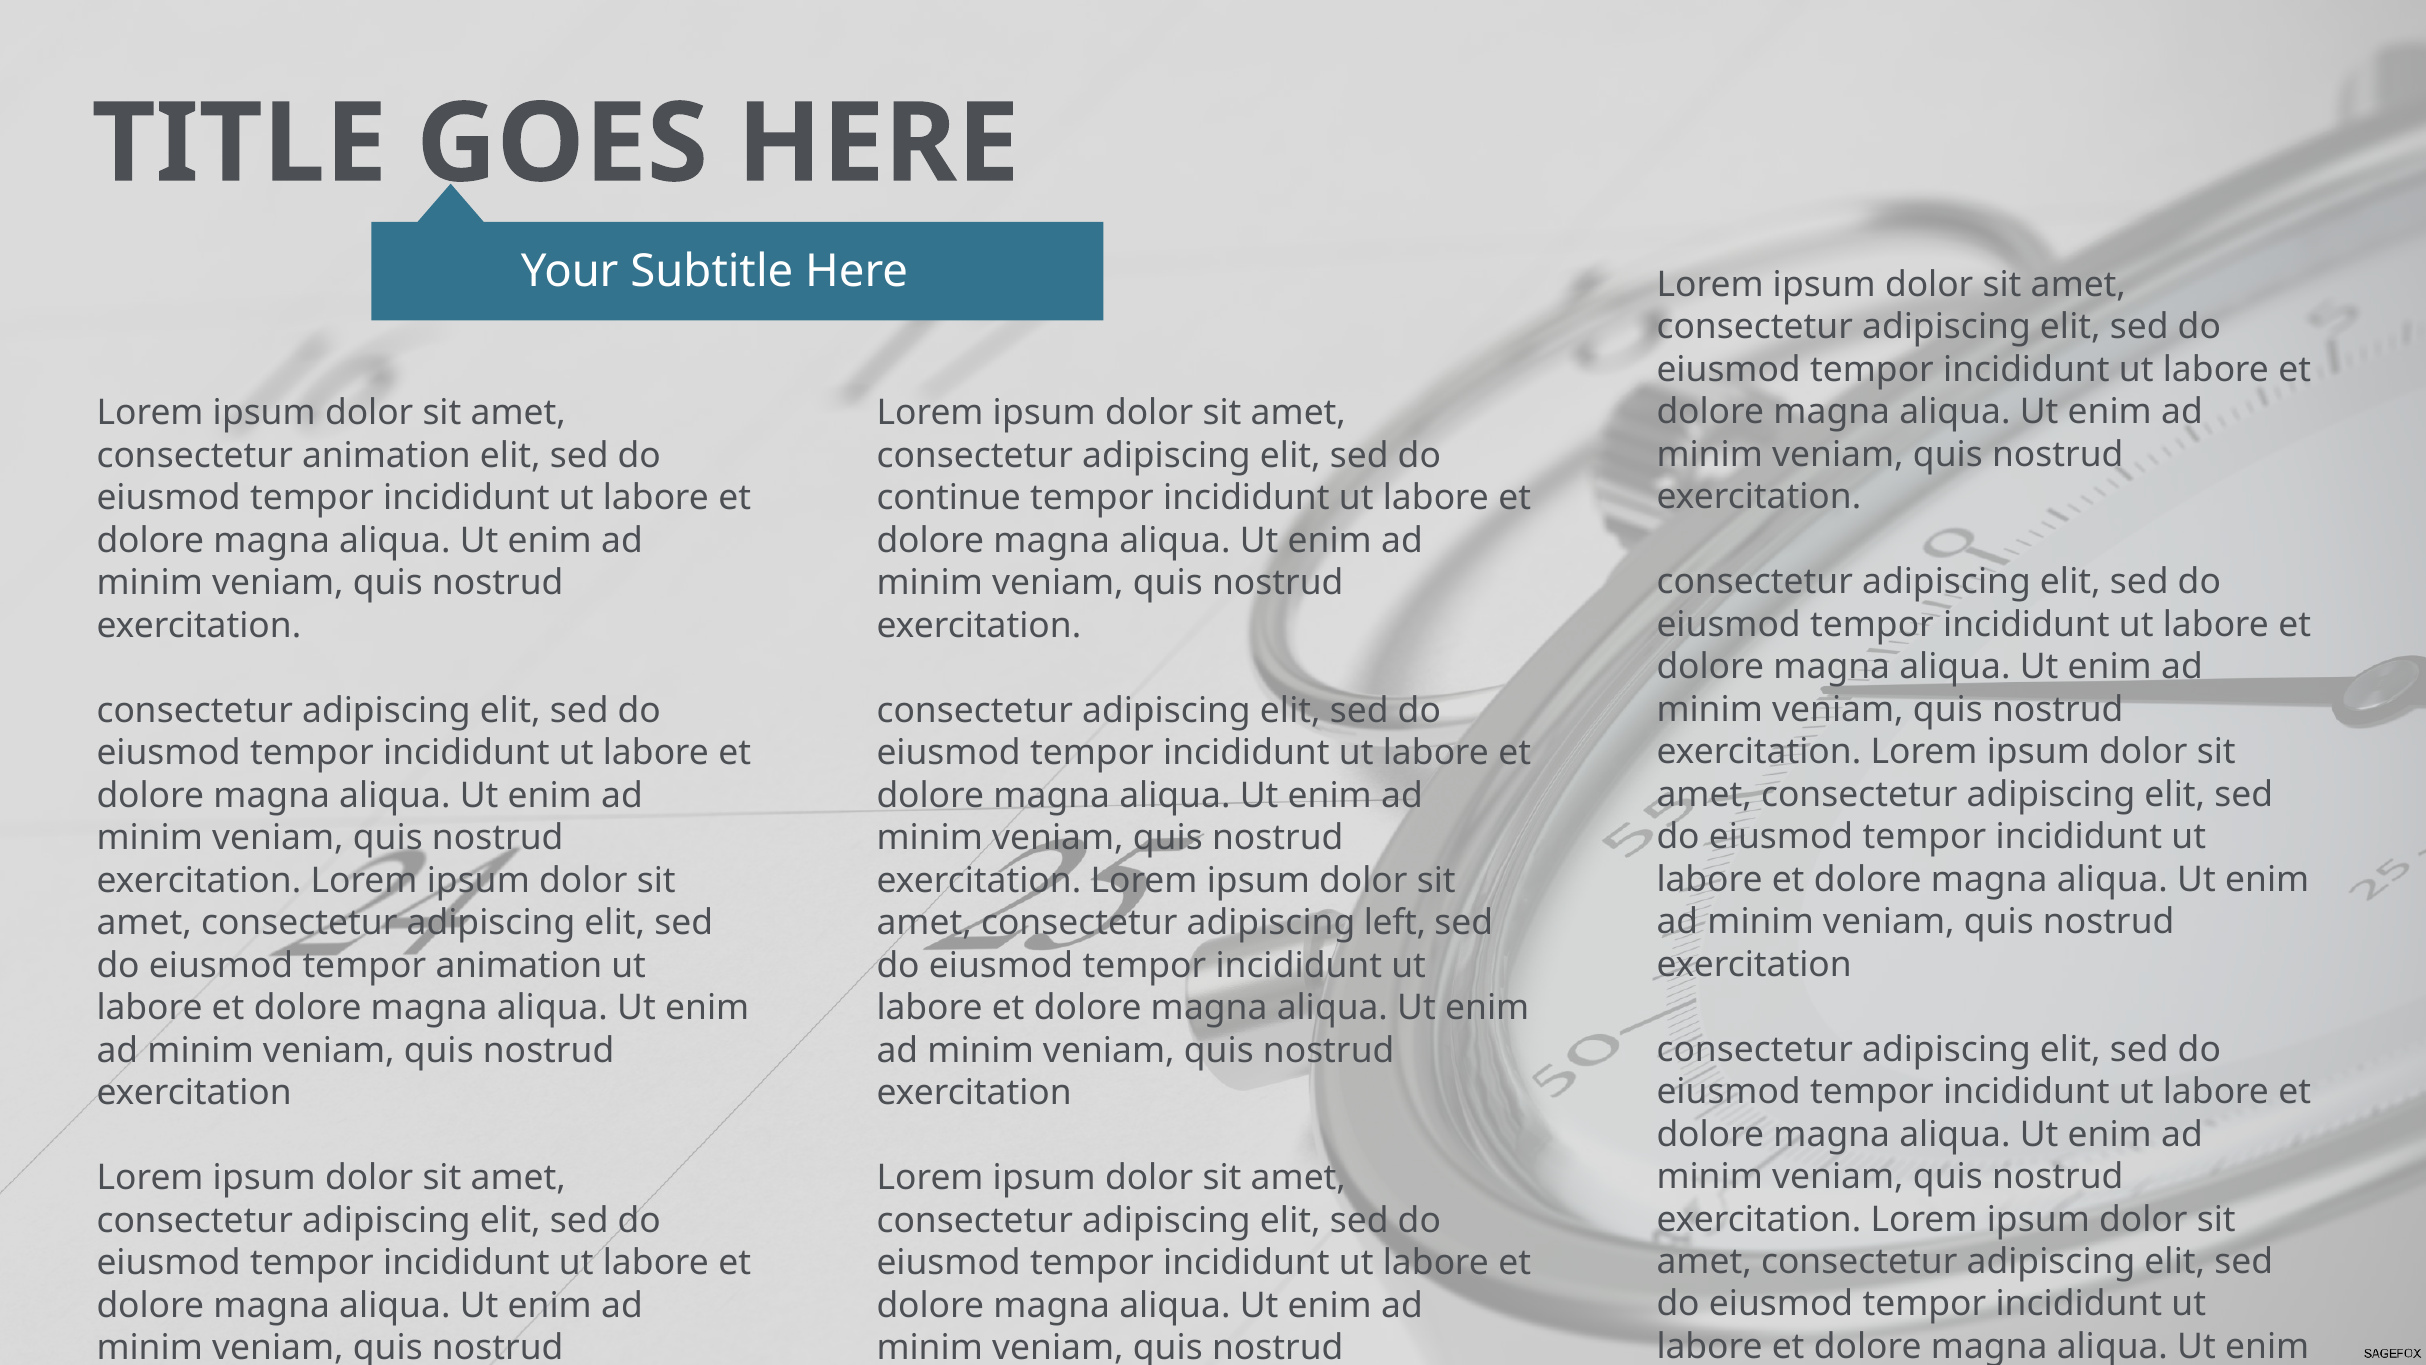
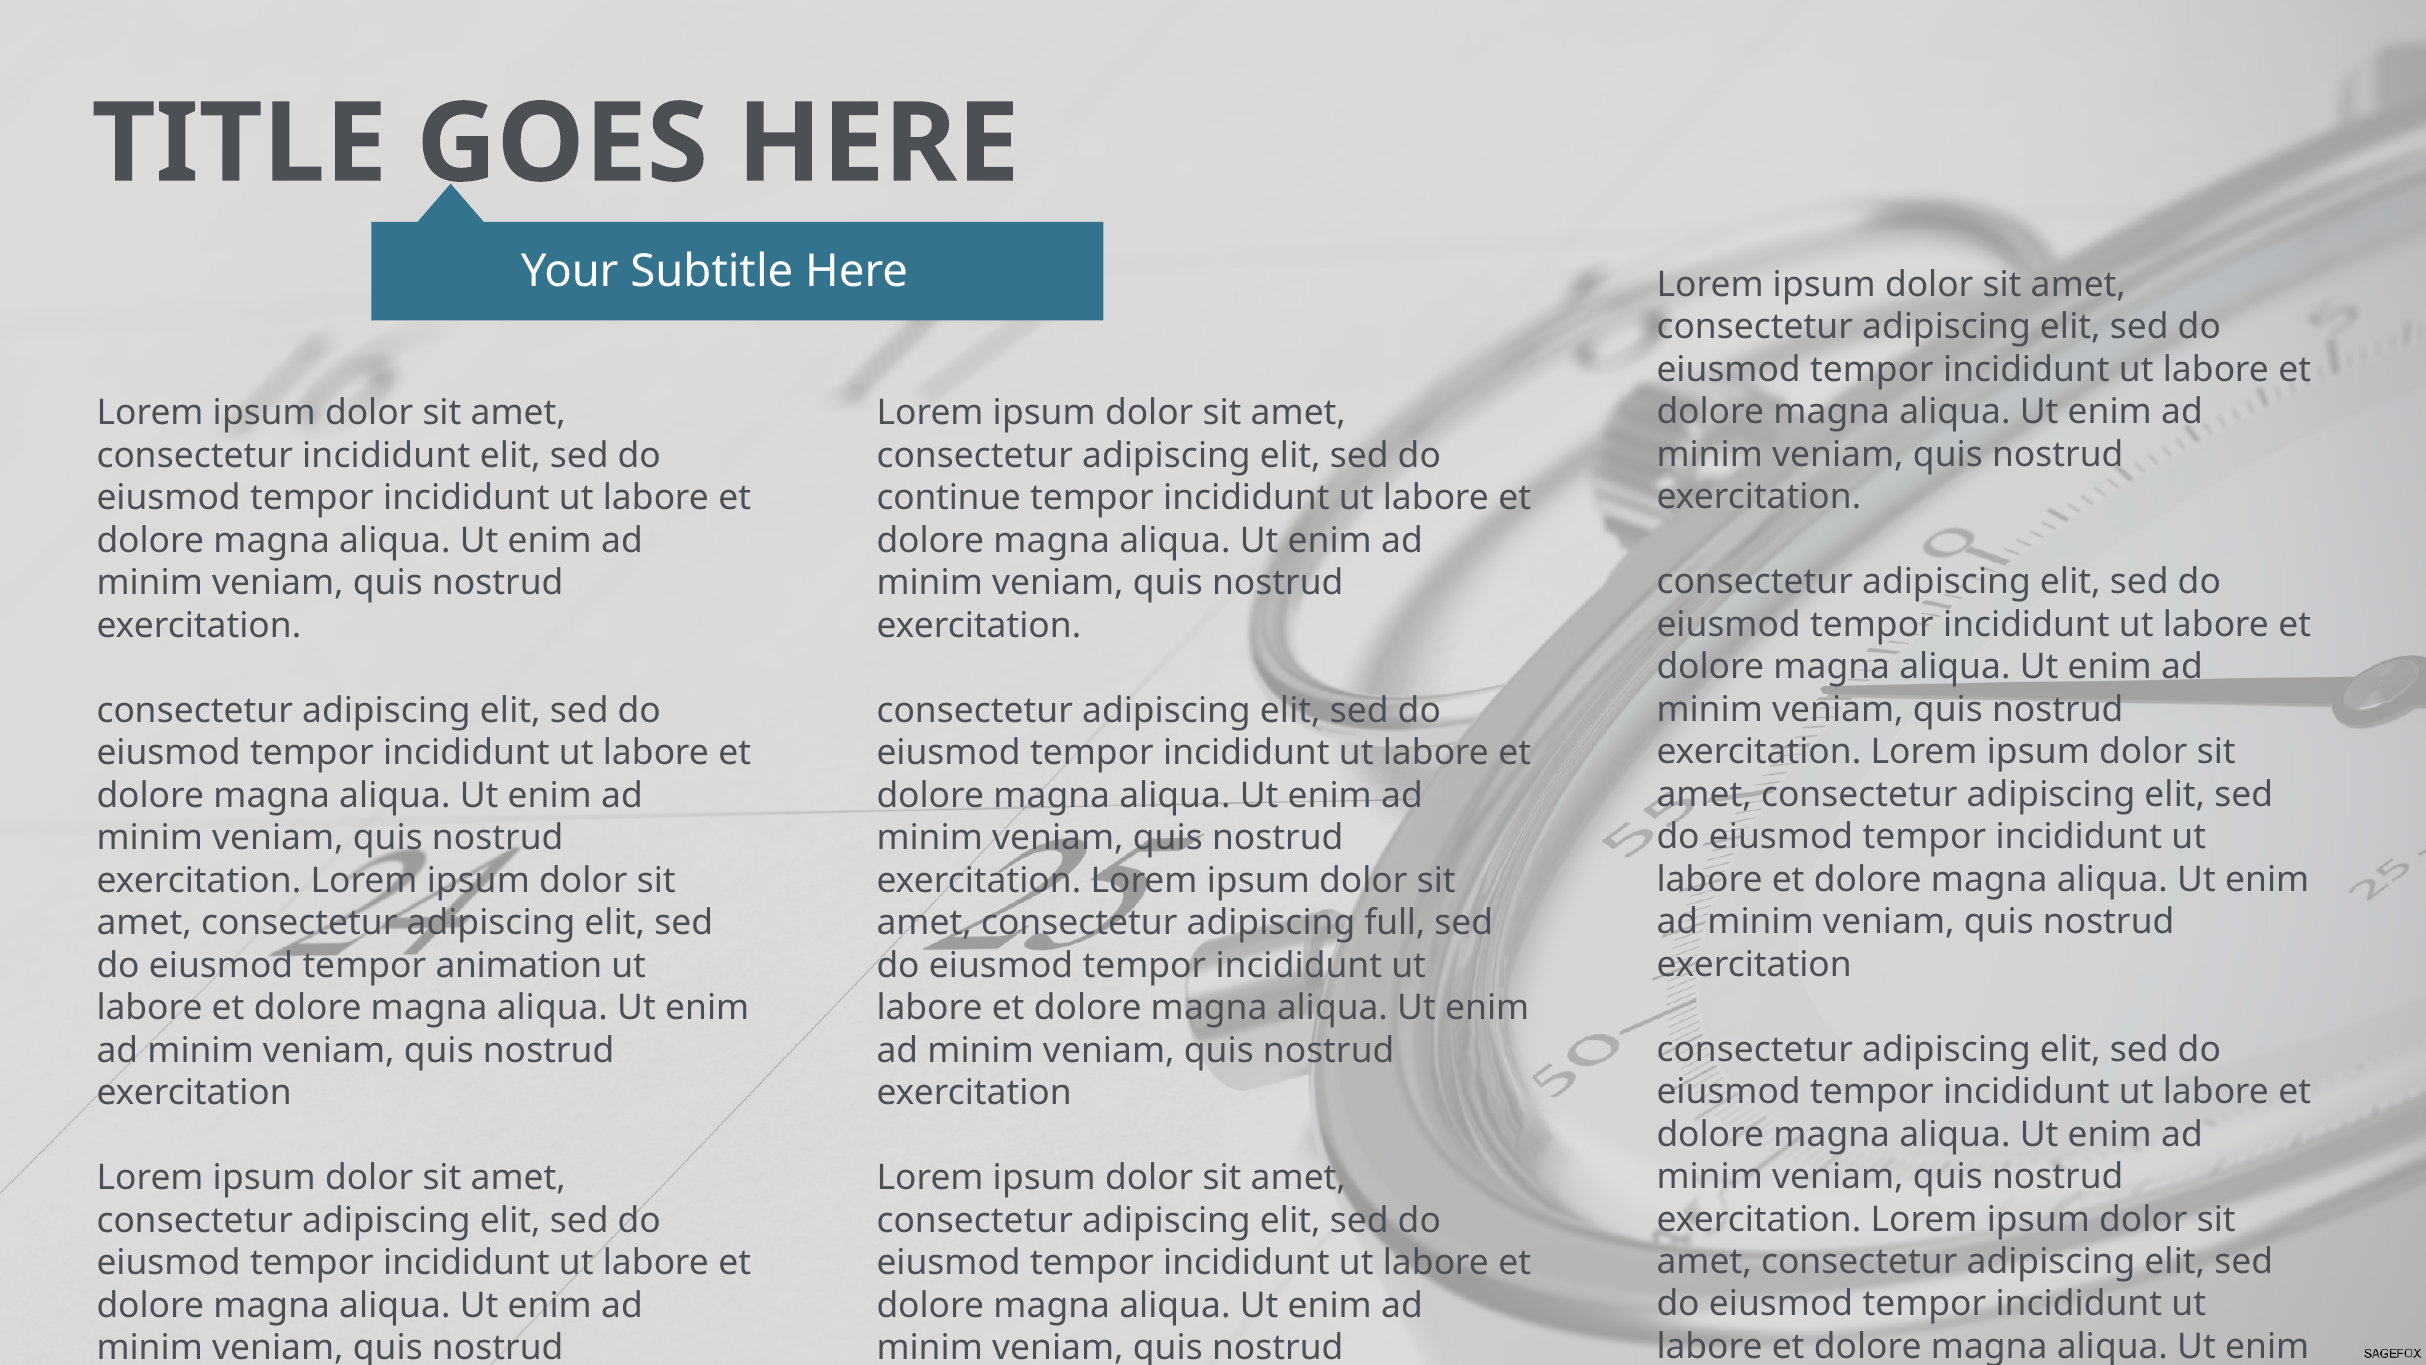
consectetur animation: animation -> incididunt
left: left -> full
